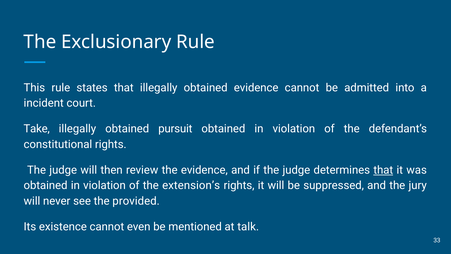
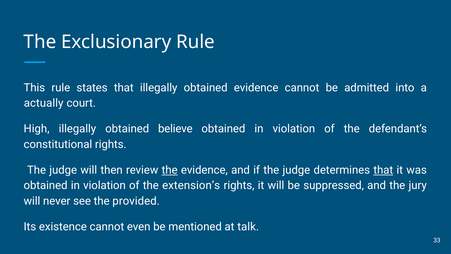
incident: incident -> actually
Take: Take -> High
pursuit: pursuit -> believe
the at (170, 170) underline: none -> present
